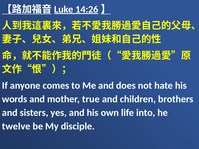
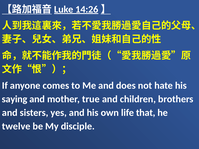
words: words -> saying
into: into -> that
